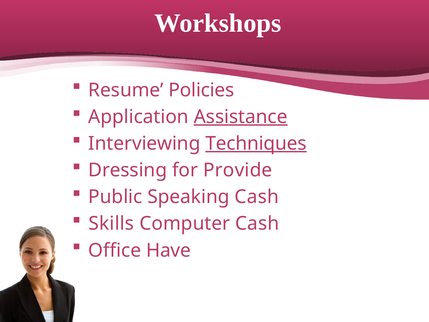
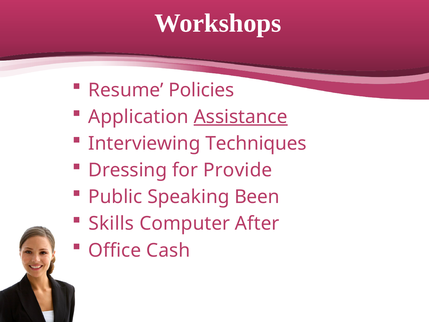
Techniques underline: present -> none
Speaking Cash: Cash -> Been
Computer Cash: Cash -> After
Have: Have -> Cash
